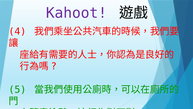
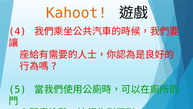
Kahoot colour: purple -> orange
